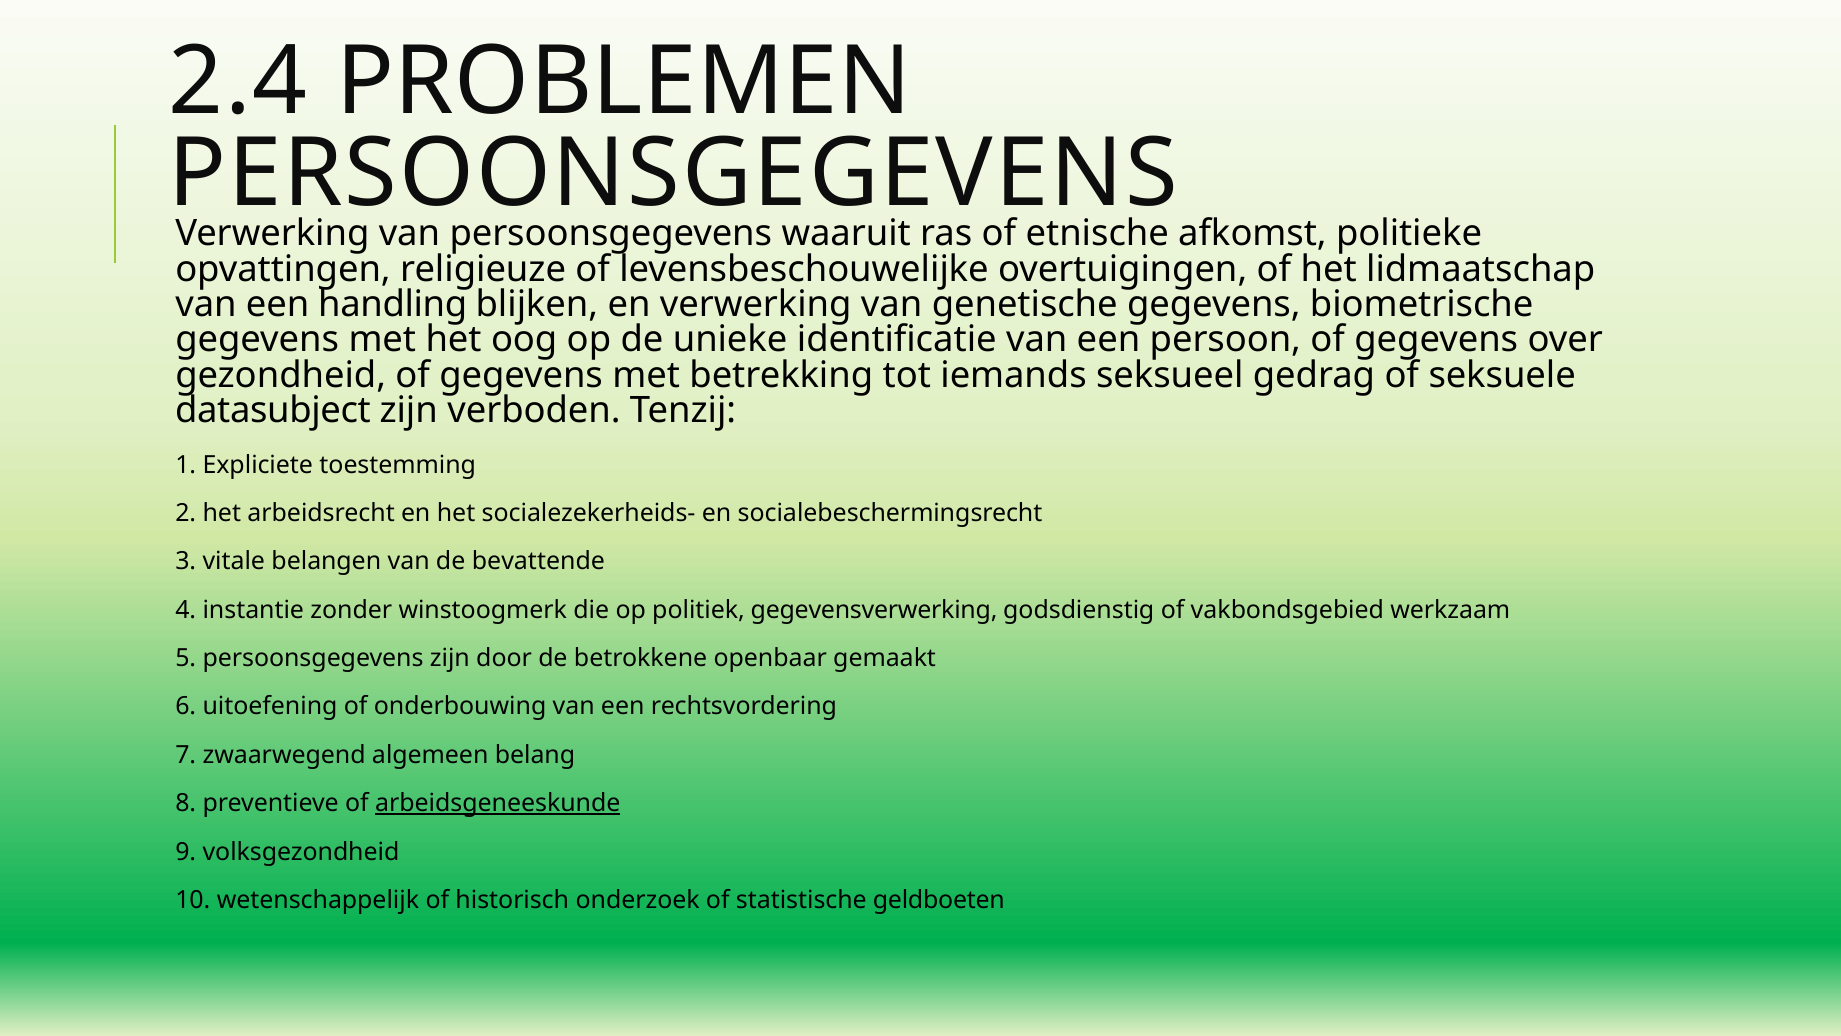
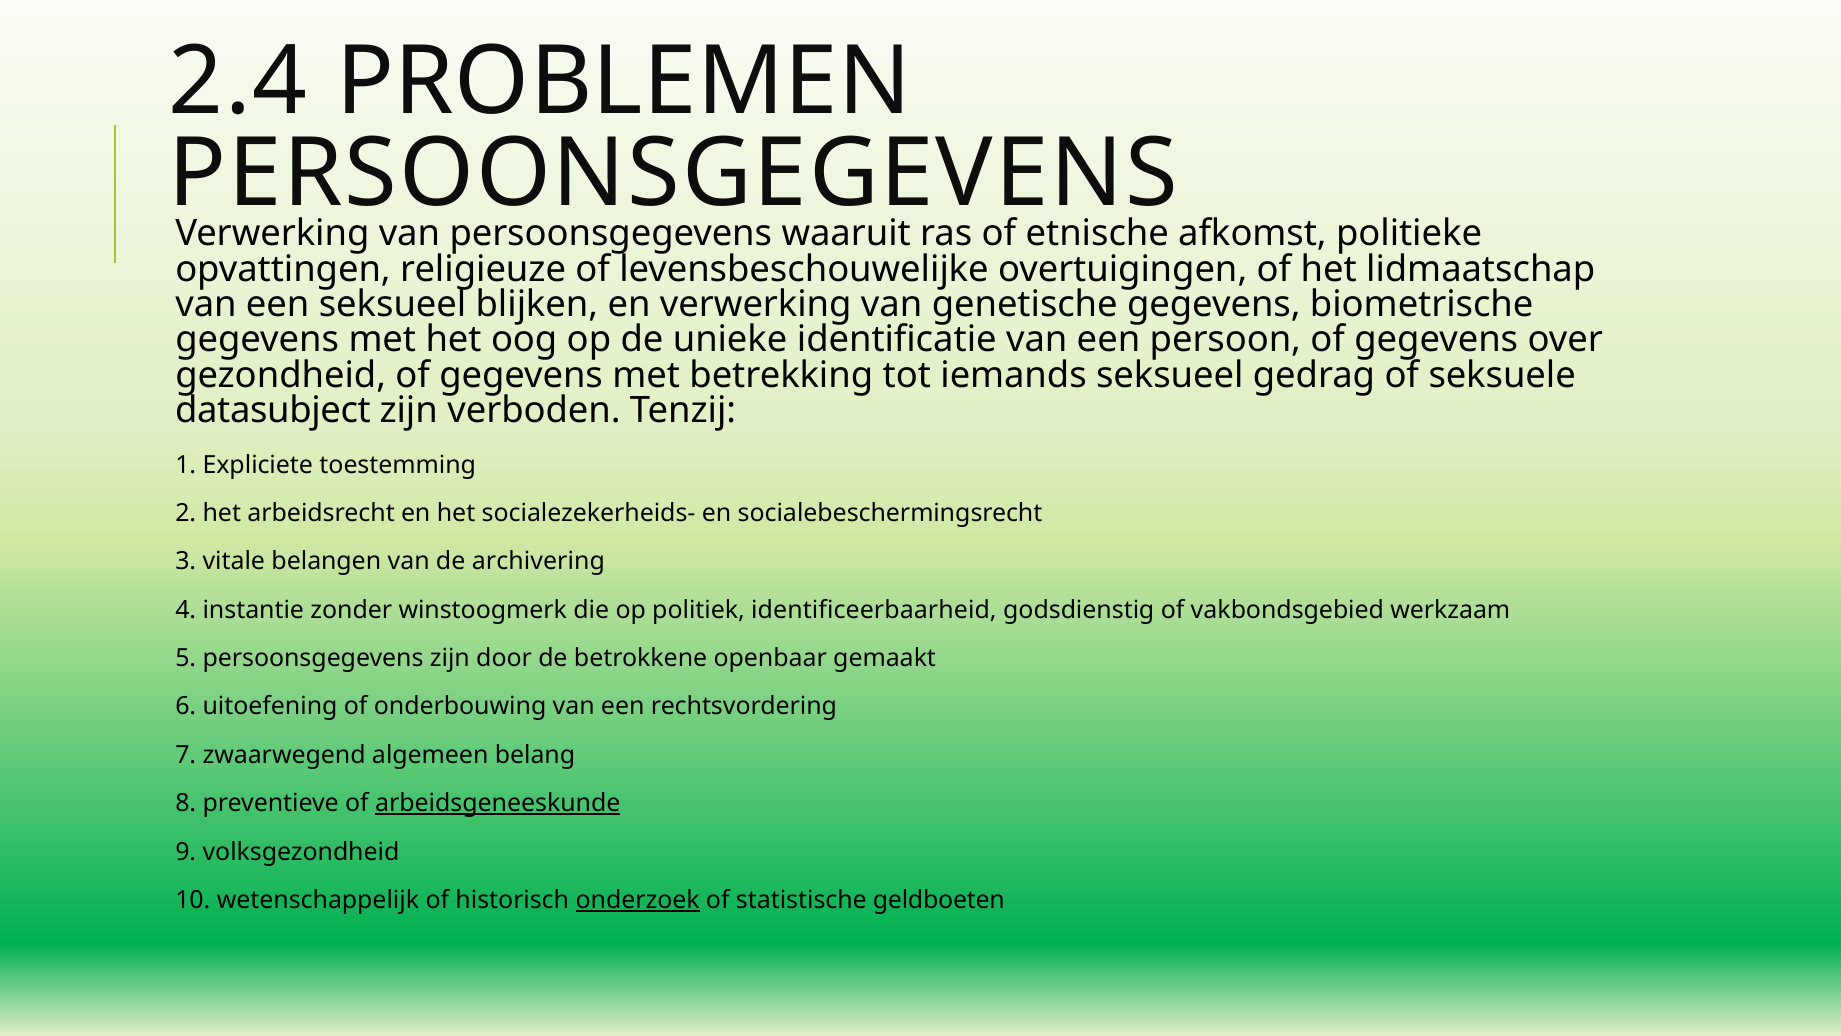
een handling: handling -> seksueel
bevattende: bevattende -> archivering
gegevensverwerking: gegevensverwerking -> identificeerbaarheid
onderzoek underline: none -> present
